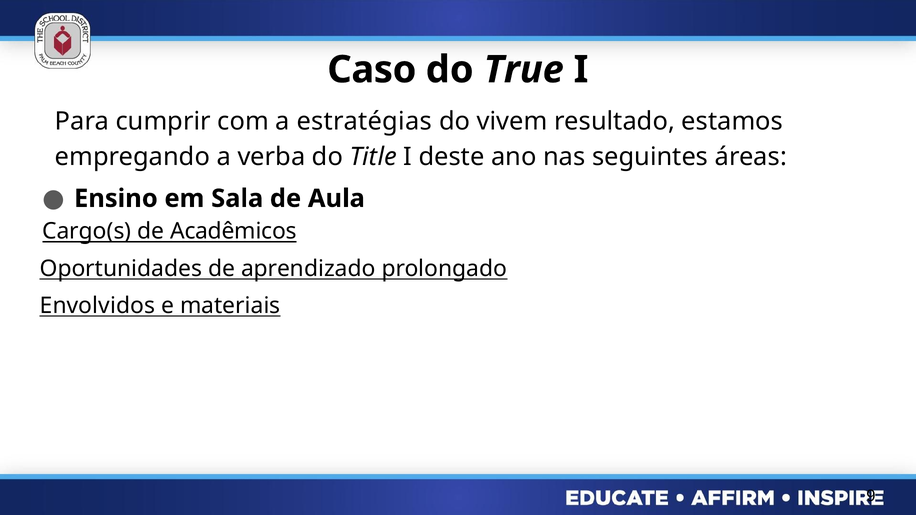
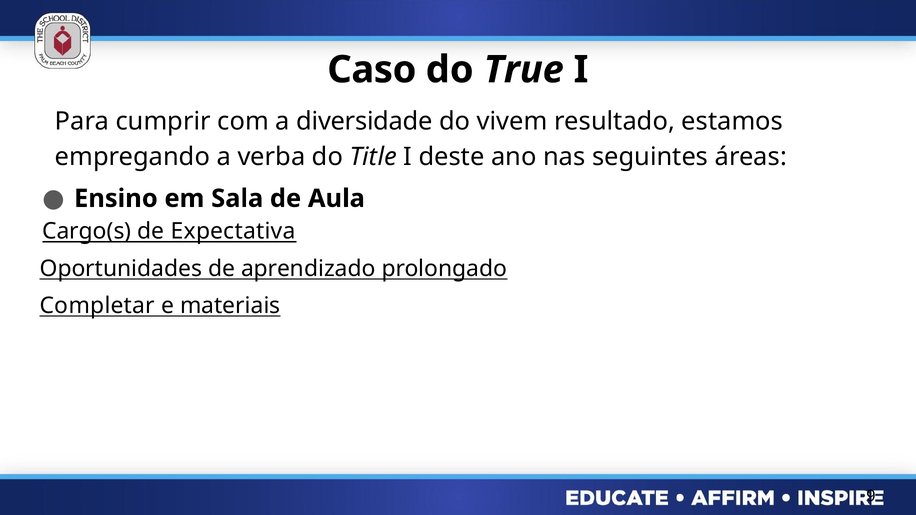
estratégias: estratégias -> diversidade
Acadêmicos: Acadêmicos -> Expectativa
Envolvidos: Envolvidos -> Completar
